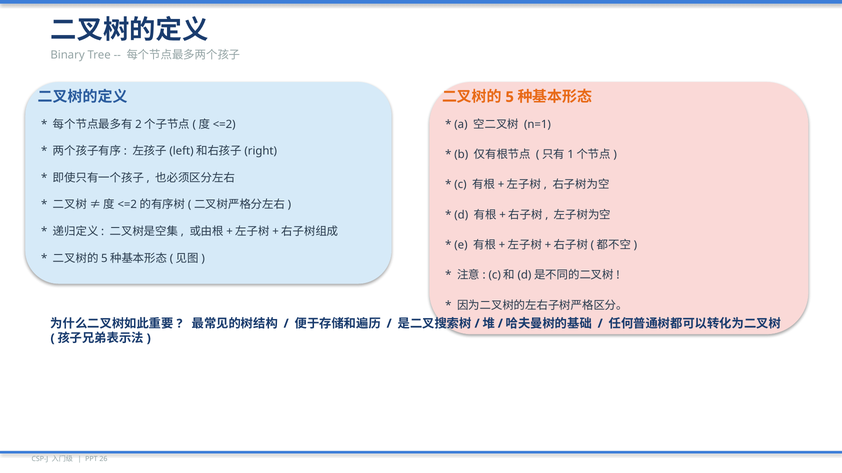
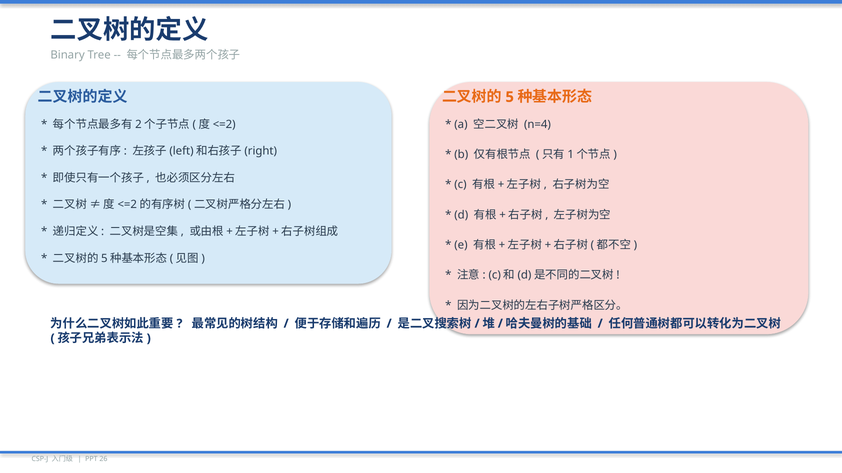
n=1: n=1 -> n=4
